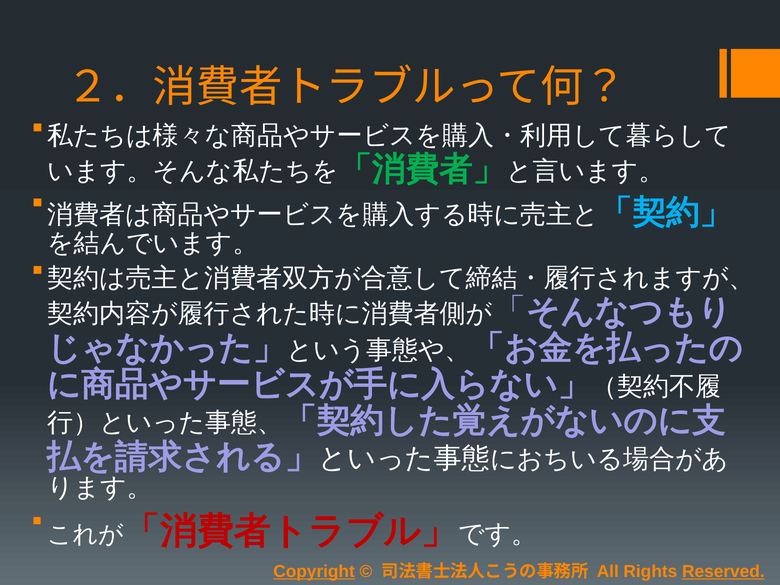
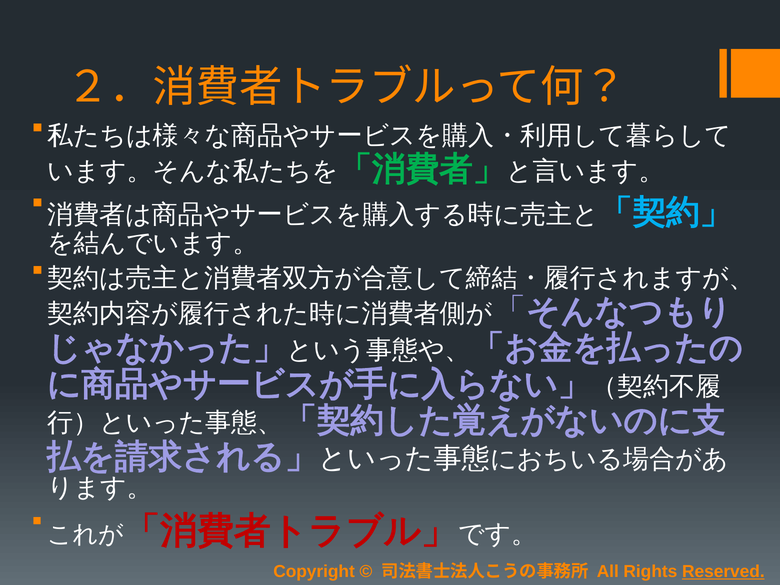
Copyright underline: present -> none
